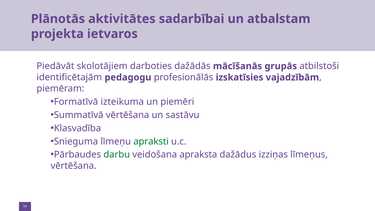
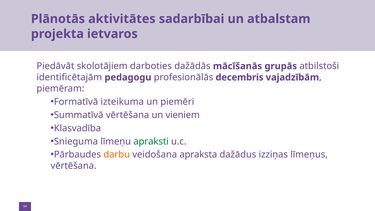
izskatīsies: izskatīsies -> decembris
sastāvu: sastāvu -> vieniem
darbu colour: green -> orange
